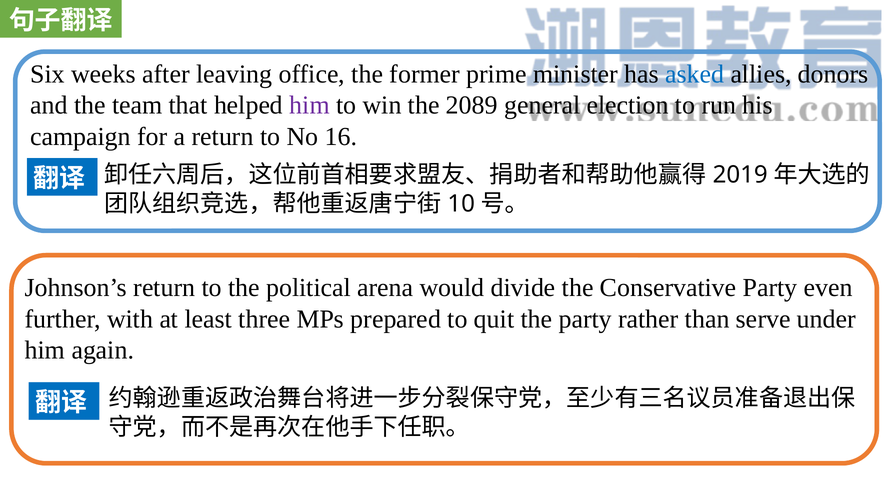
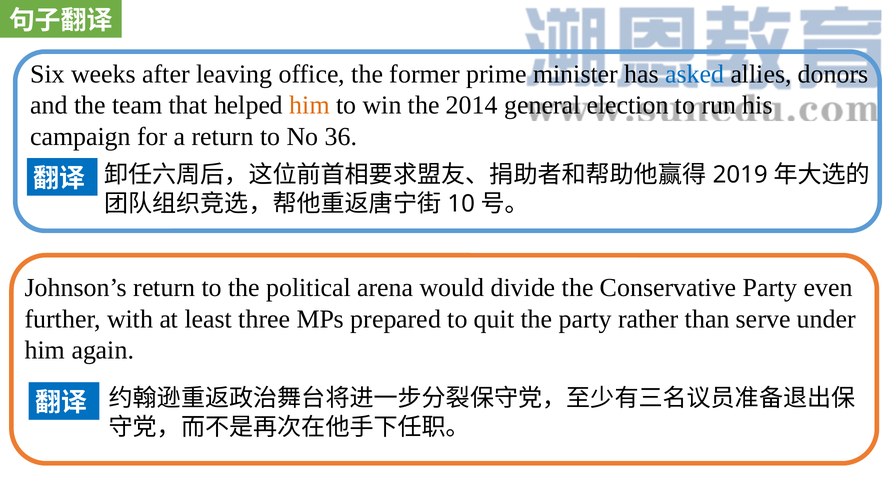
him at (310, 105) colour: purple -> orange
2089: 2089 -> 2014
16: 16 -> 36
